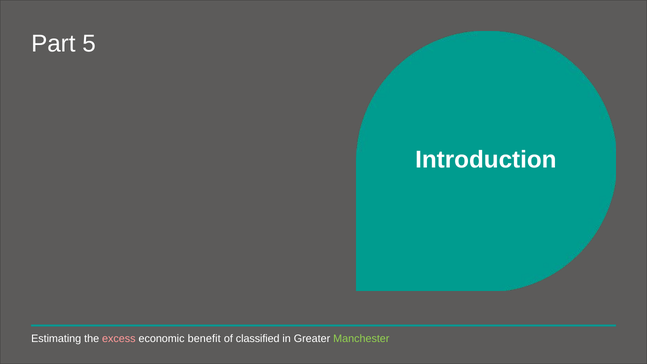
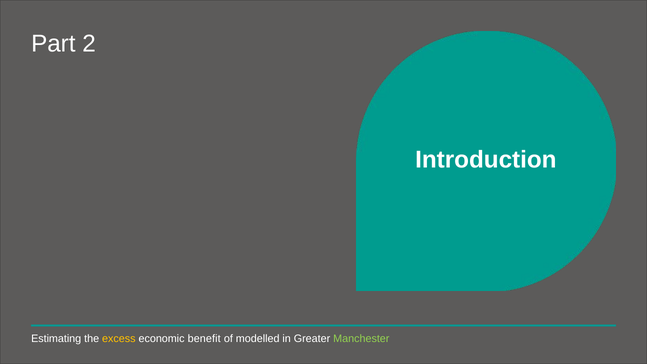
5: 5 -> 2
excess colour: pink -> yellow
classified: classified -> modelled
